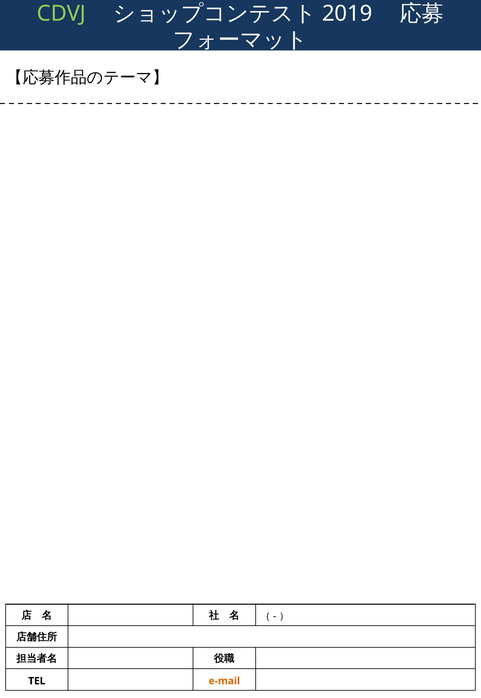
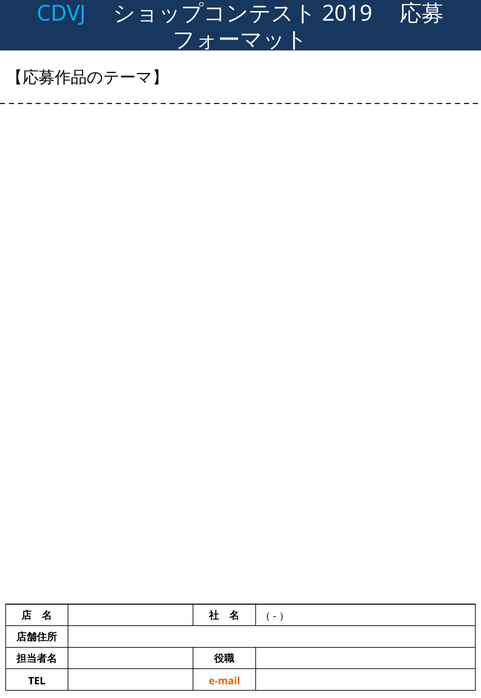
CDVJ colour: light green -> light blue
